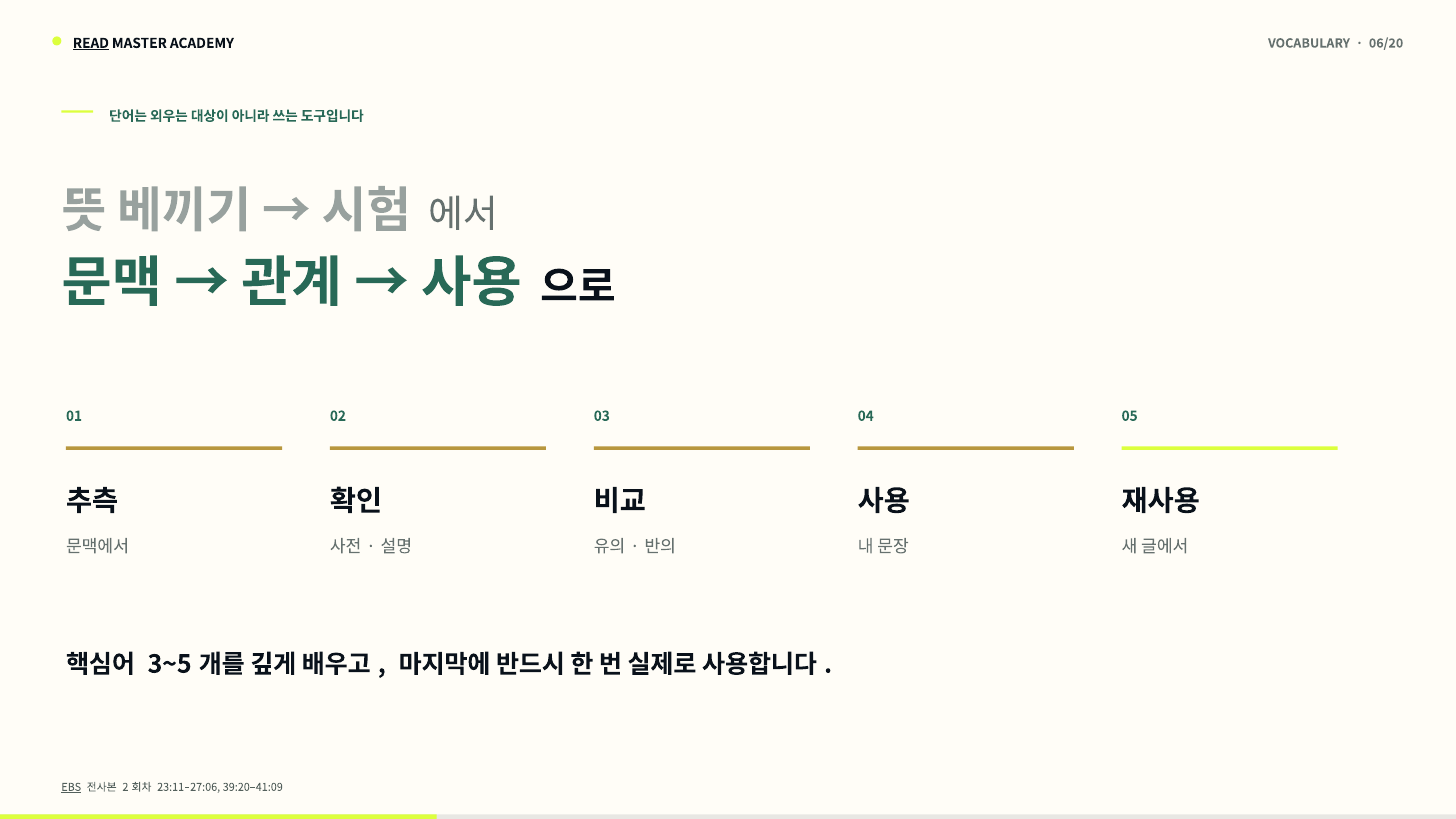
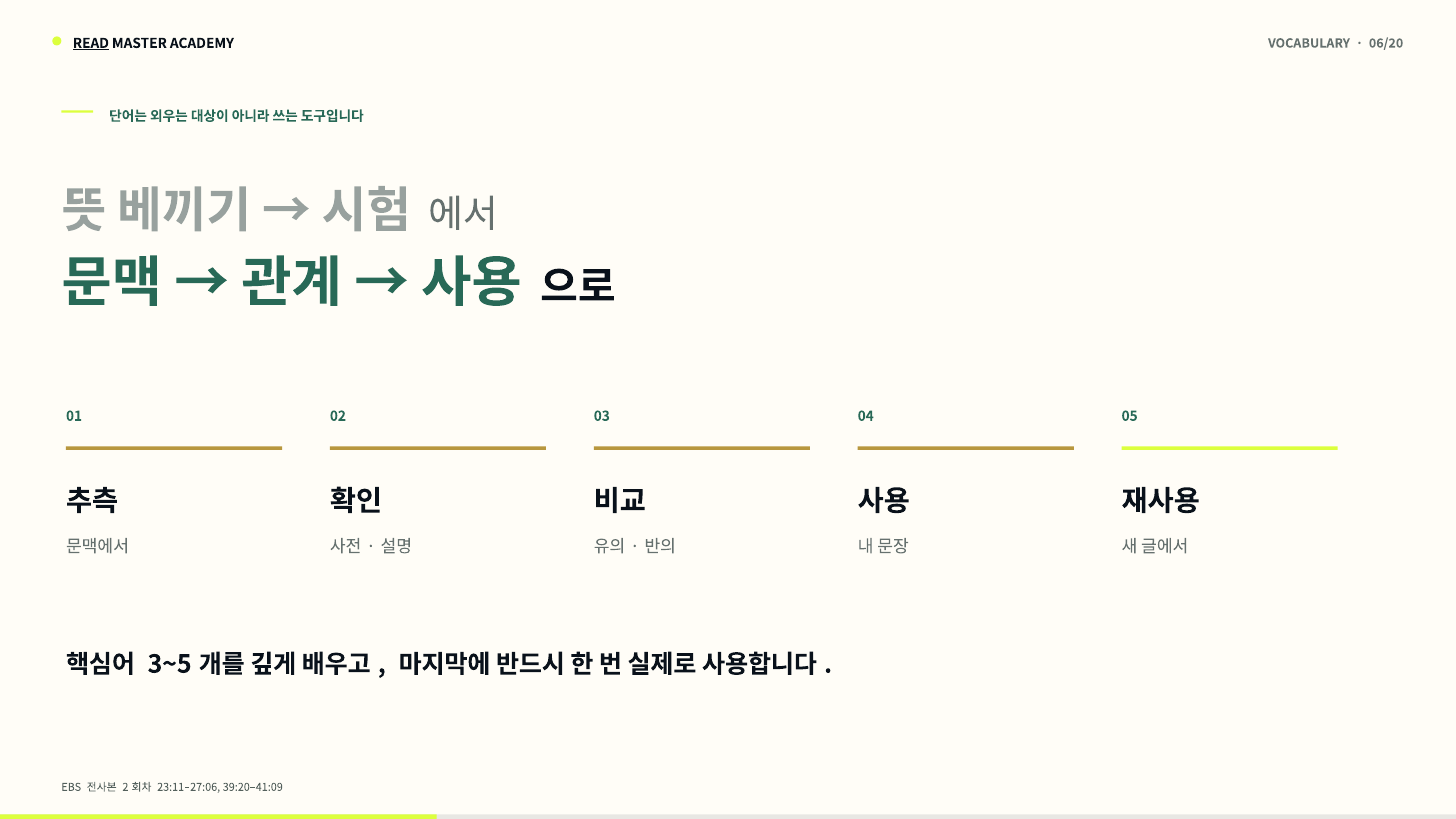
EBS underline: present -> none
